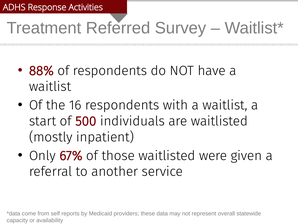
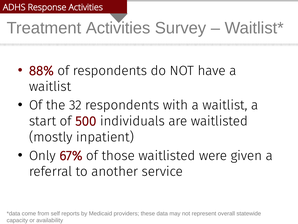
Treatment Referred: Referred -> Activities
16: 16 -> 32
